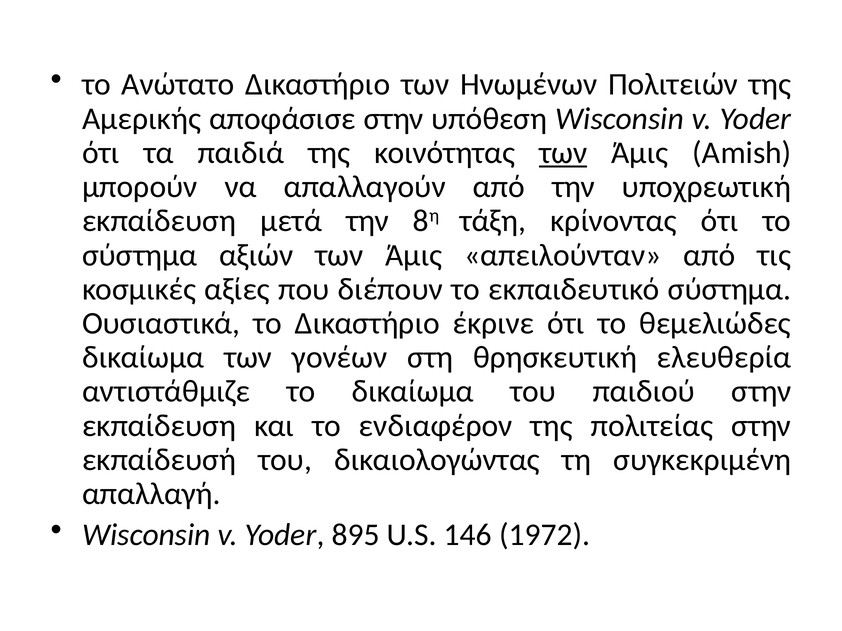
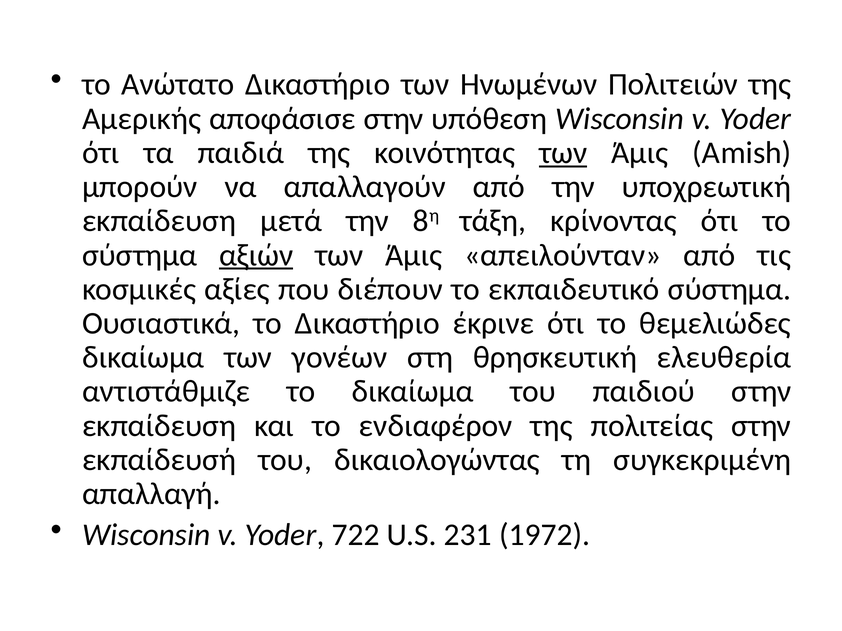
αξιών underline: none -> present
895: 895 -> 722
146: 146 -> 231
